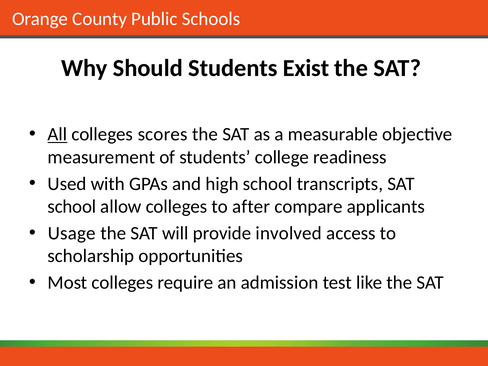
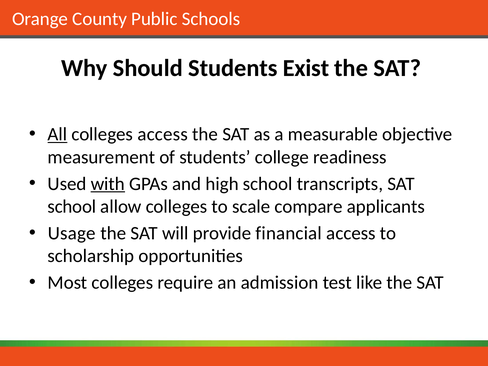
colleges scores: scores -> access
with underline: none -> present
after: after -> scale
involved: involved -> financial
